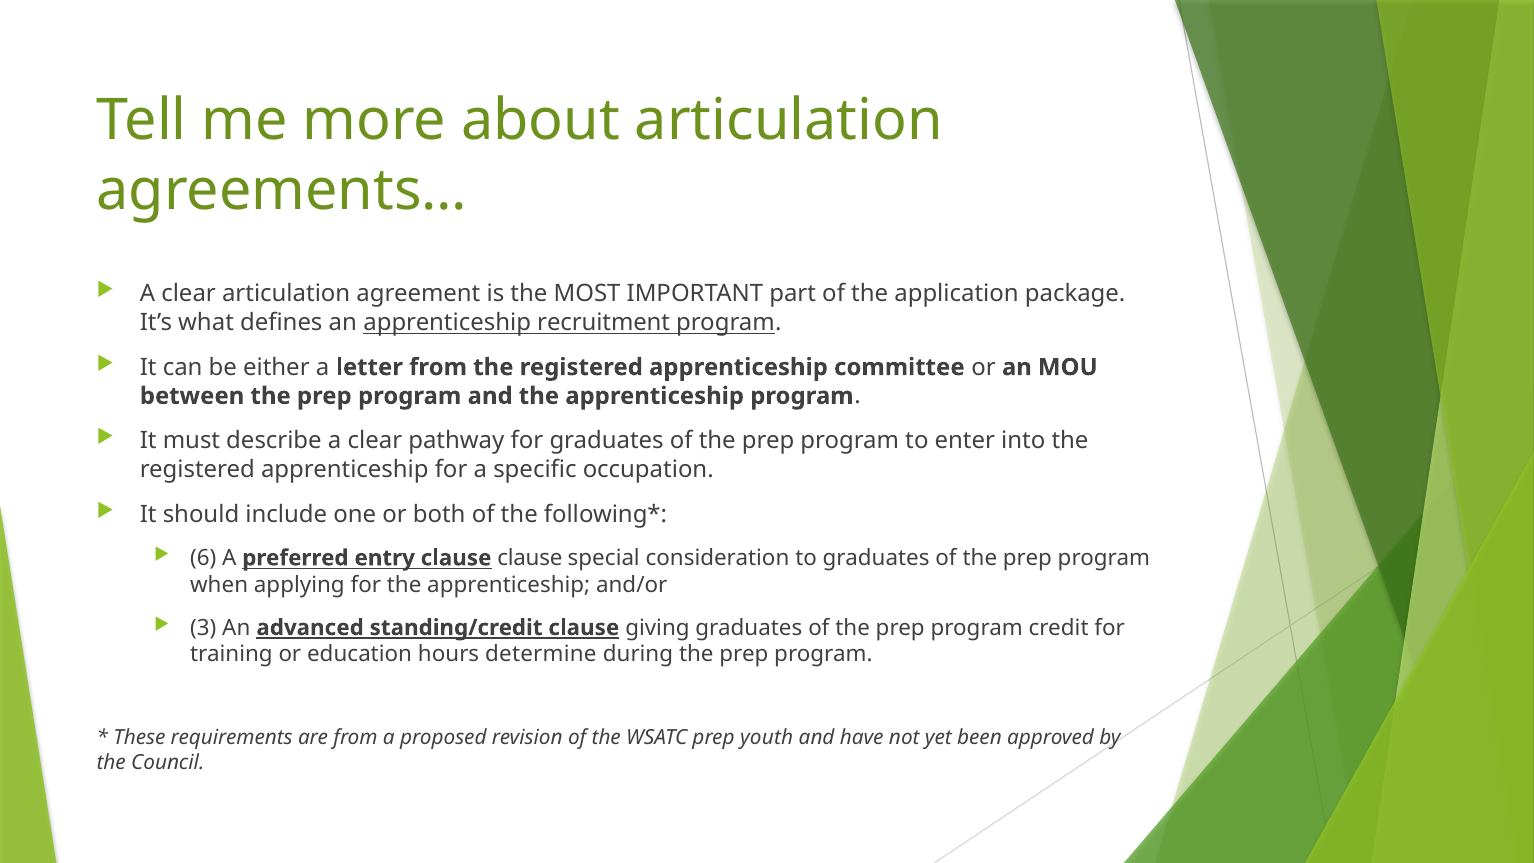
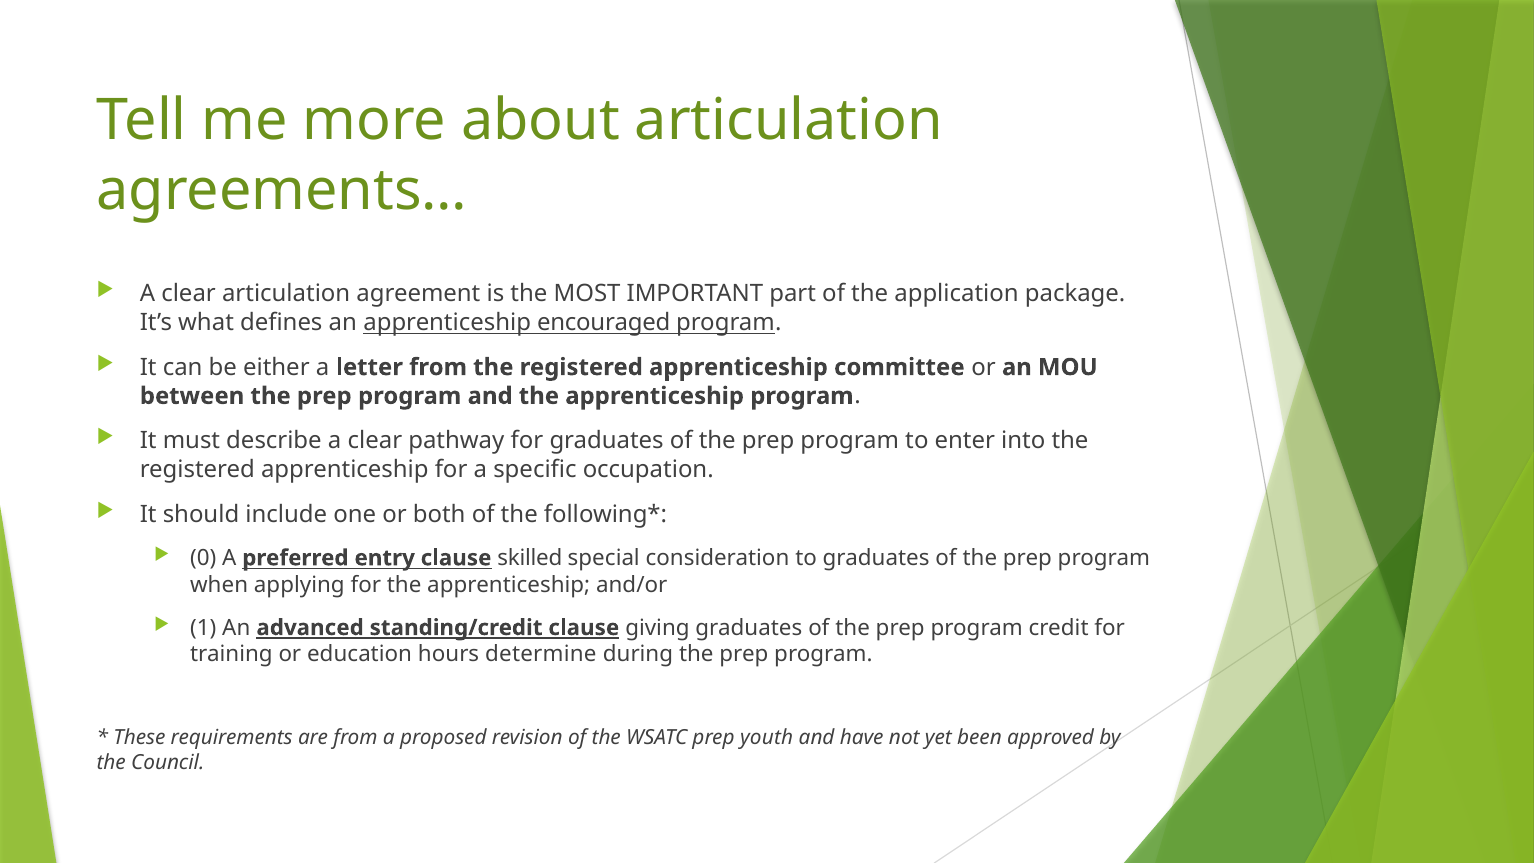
recruitment: recruitment -> encouraged
6: 6 -> 0
clause clause: clause -> skilled
3: 3 -> 1
